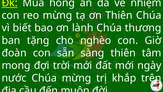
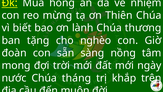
sàng thiên: thiên -> nồng
Chúa mừng: mừng -> tháng
